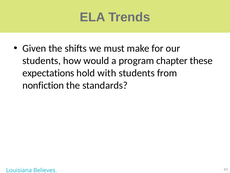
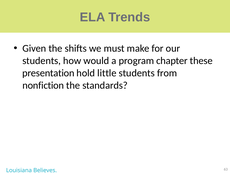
expectations: expectations -> presentation
with: with -> little
